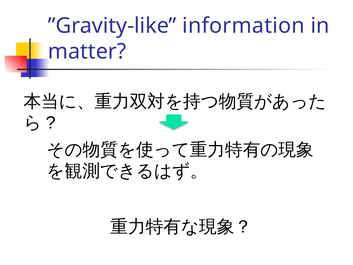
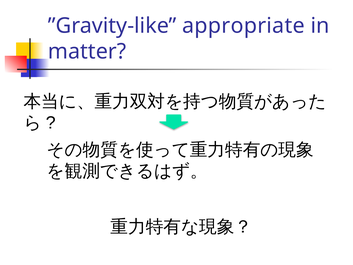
information: information -> appropriate
